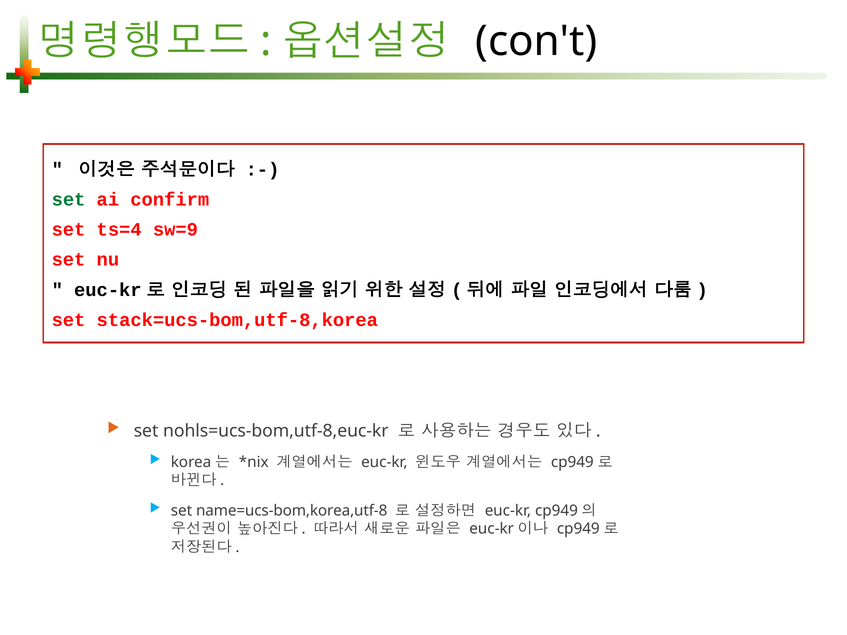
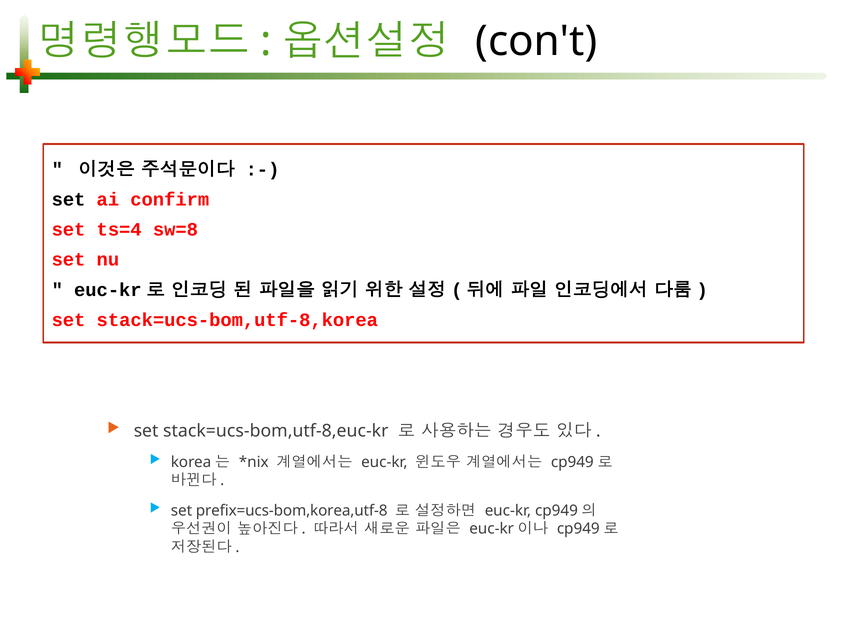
set at (69, 200) colour: green -> black
sw=9: sw=9 -> sw=8
nohls=ucs-bom,utf-8,euc-kr: nohls=ucs-bom,utf-8,euc-kr -> stack=ucs-bom,utf-8,euc-kr
name=ucs-bom,korea,utf-8: name=ucs-bom,korea,utf-8 -> prefix=ucs-bom,korea,utf-8
